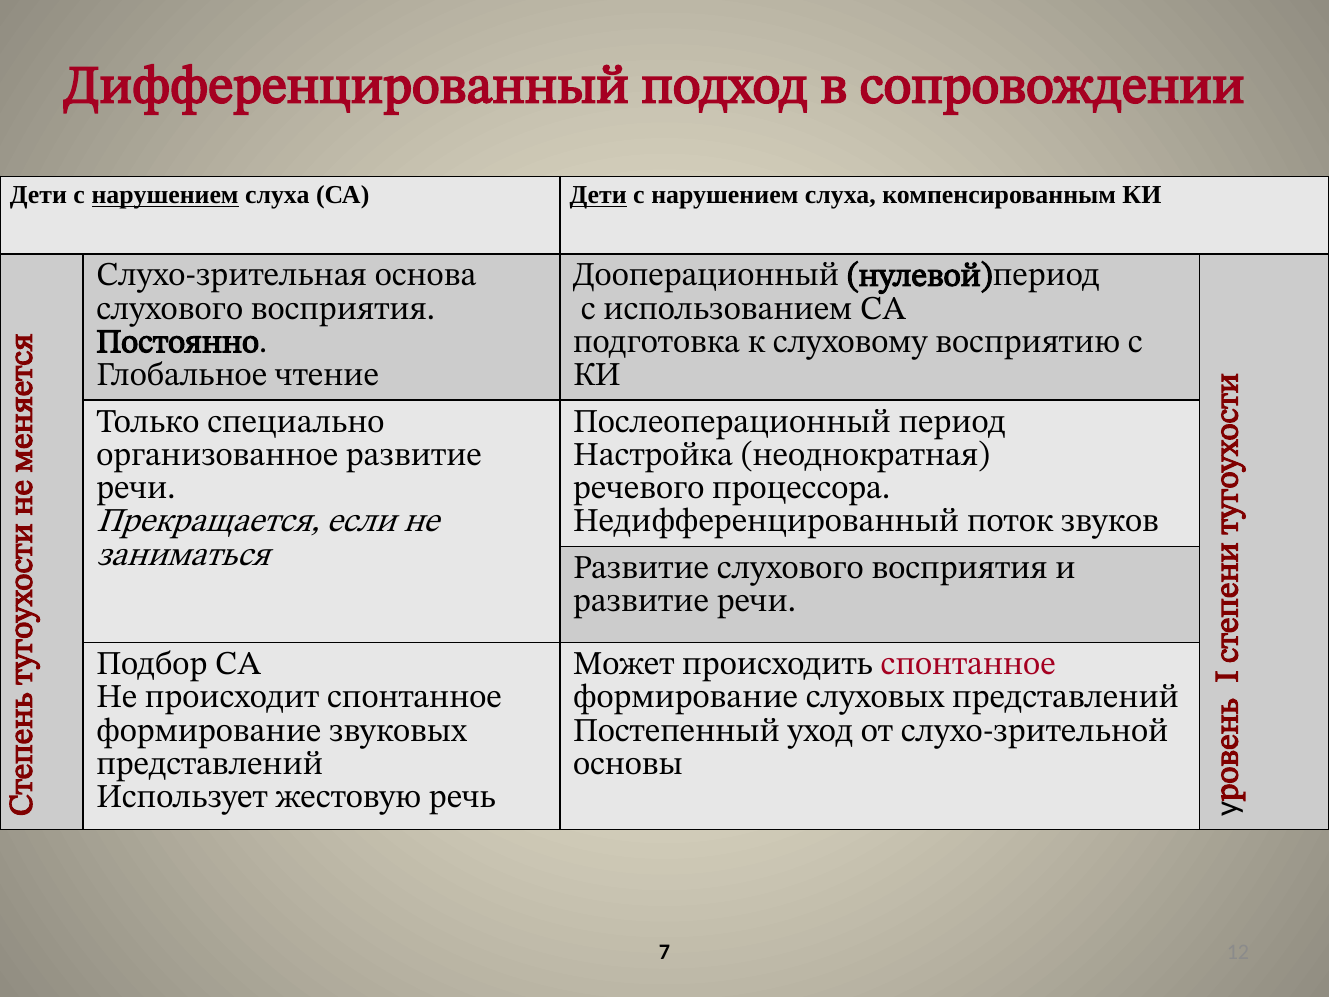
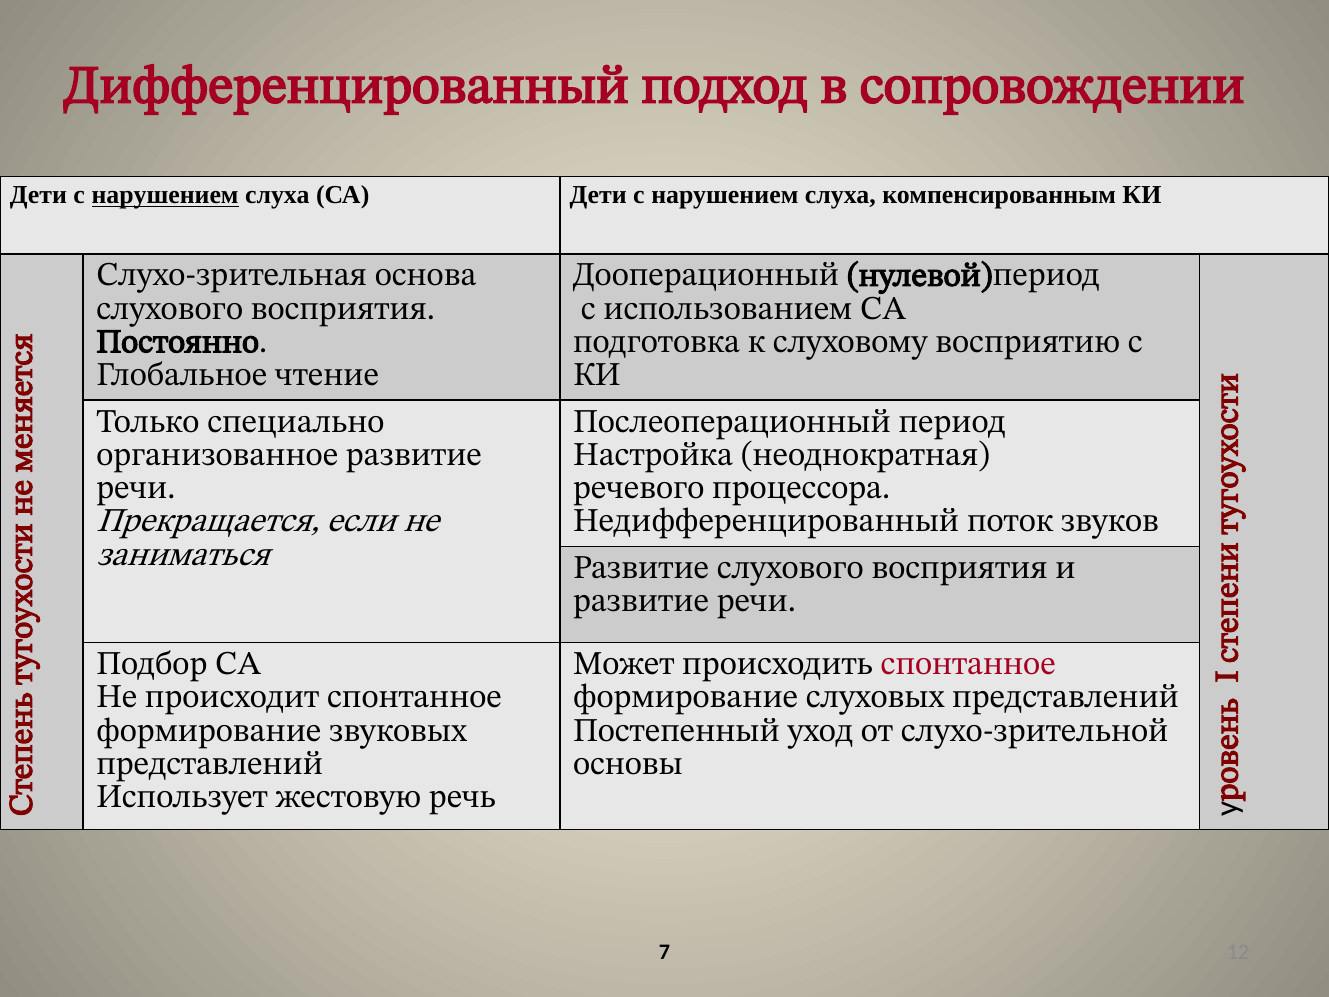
Дети at (598, 195) underline: present -> none
